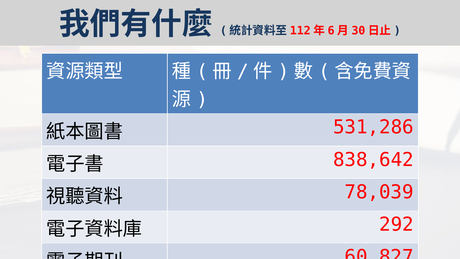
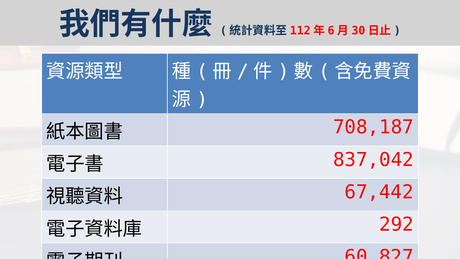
531,286: 531,286 -> 708,187
838,642: 838,642 -> 837,042
78,039: 78,039 -> 67,442
